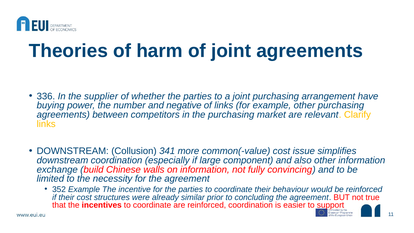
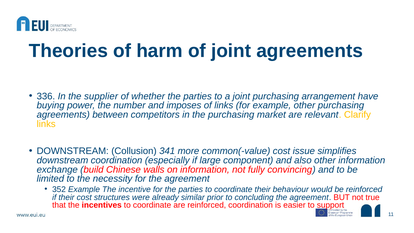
negative: negative -> imposes
